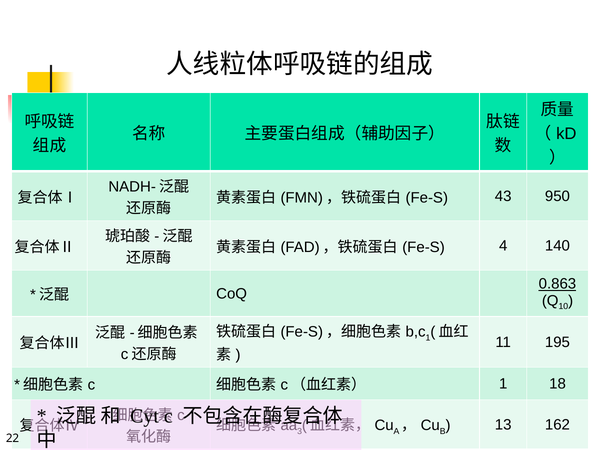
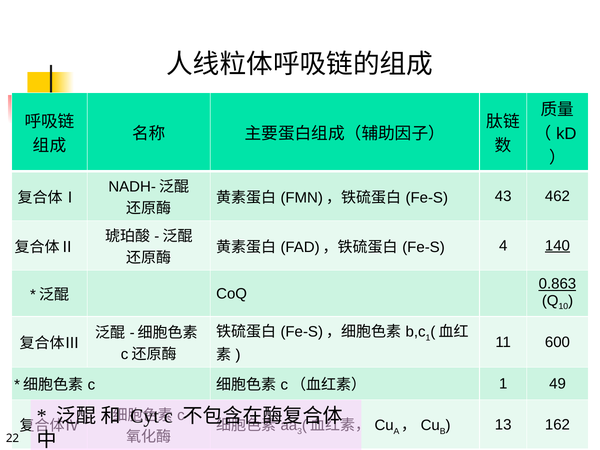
950: 950 -> 462
140 underline: none -> present
195: 195 -> 600
18: 18 -> 49
